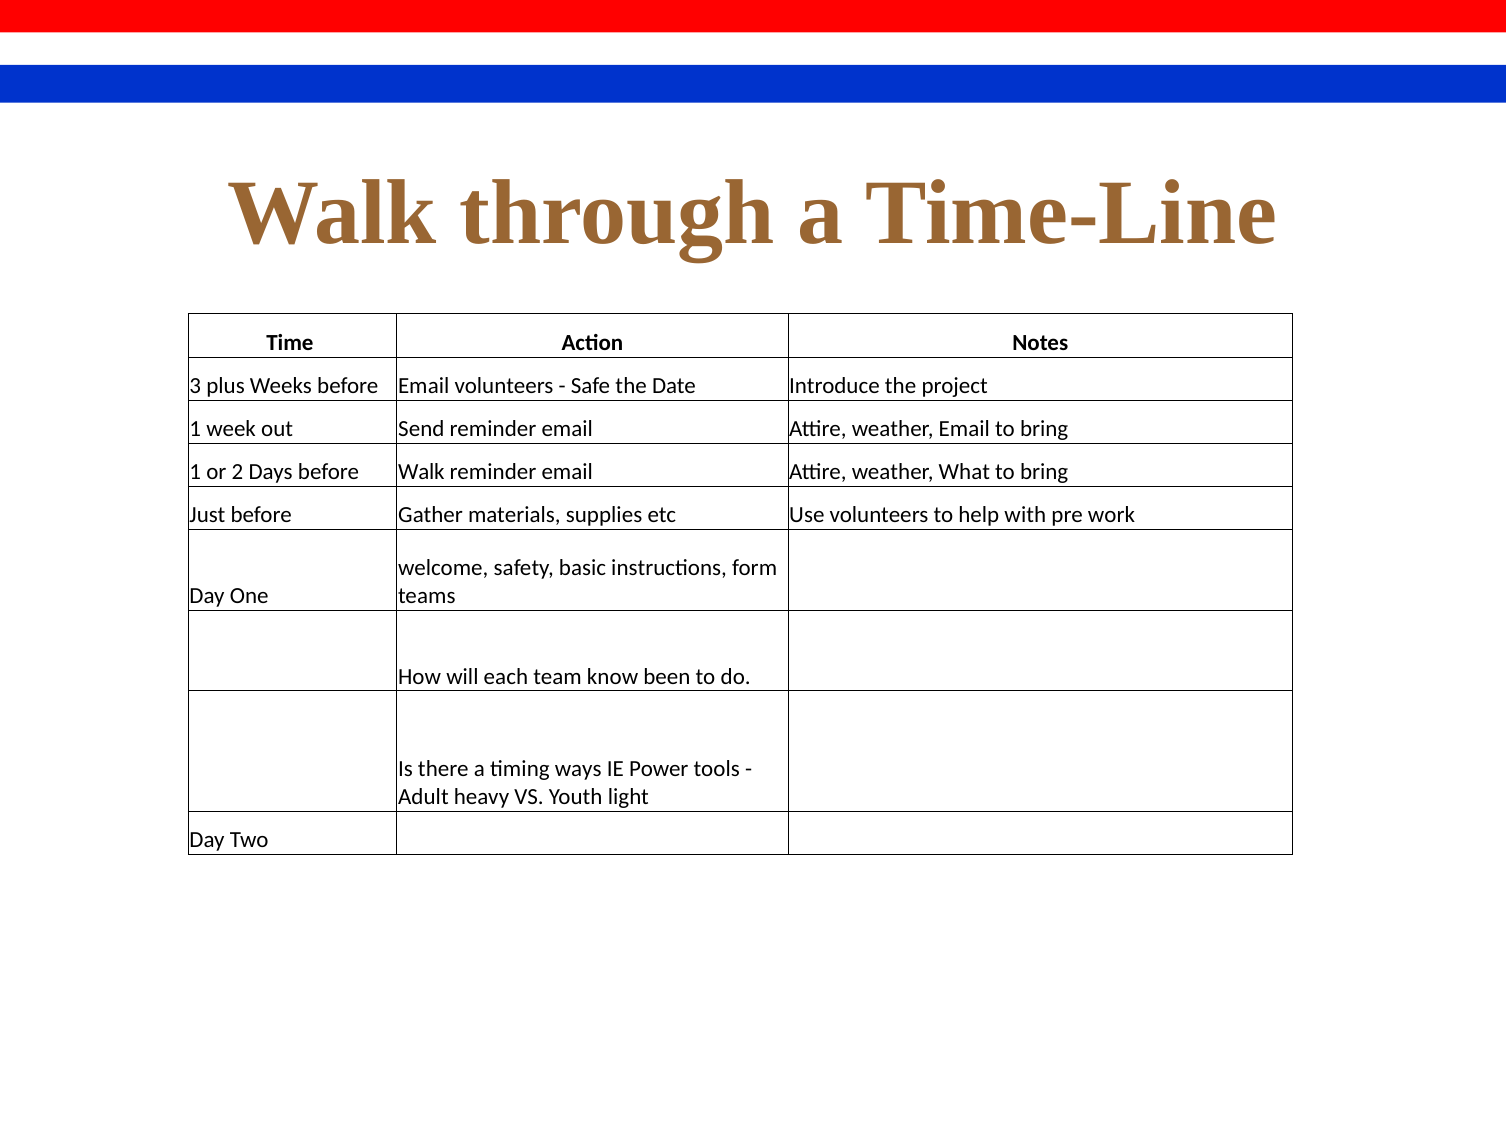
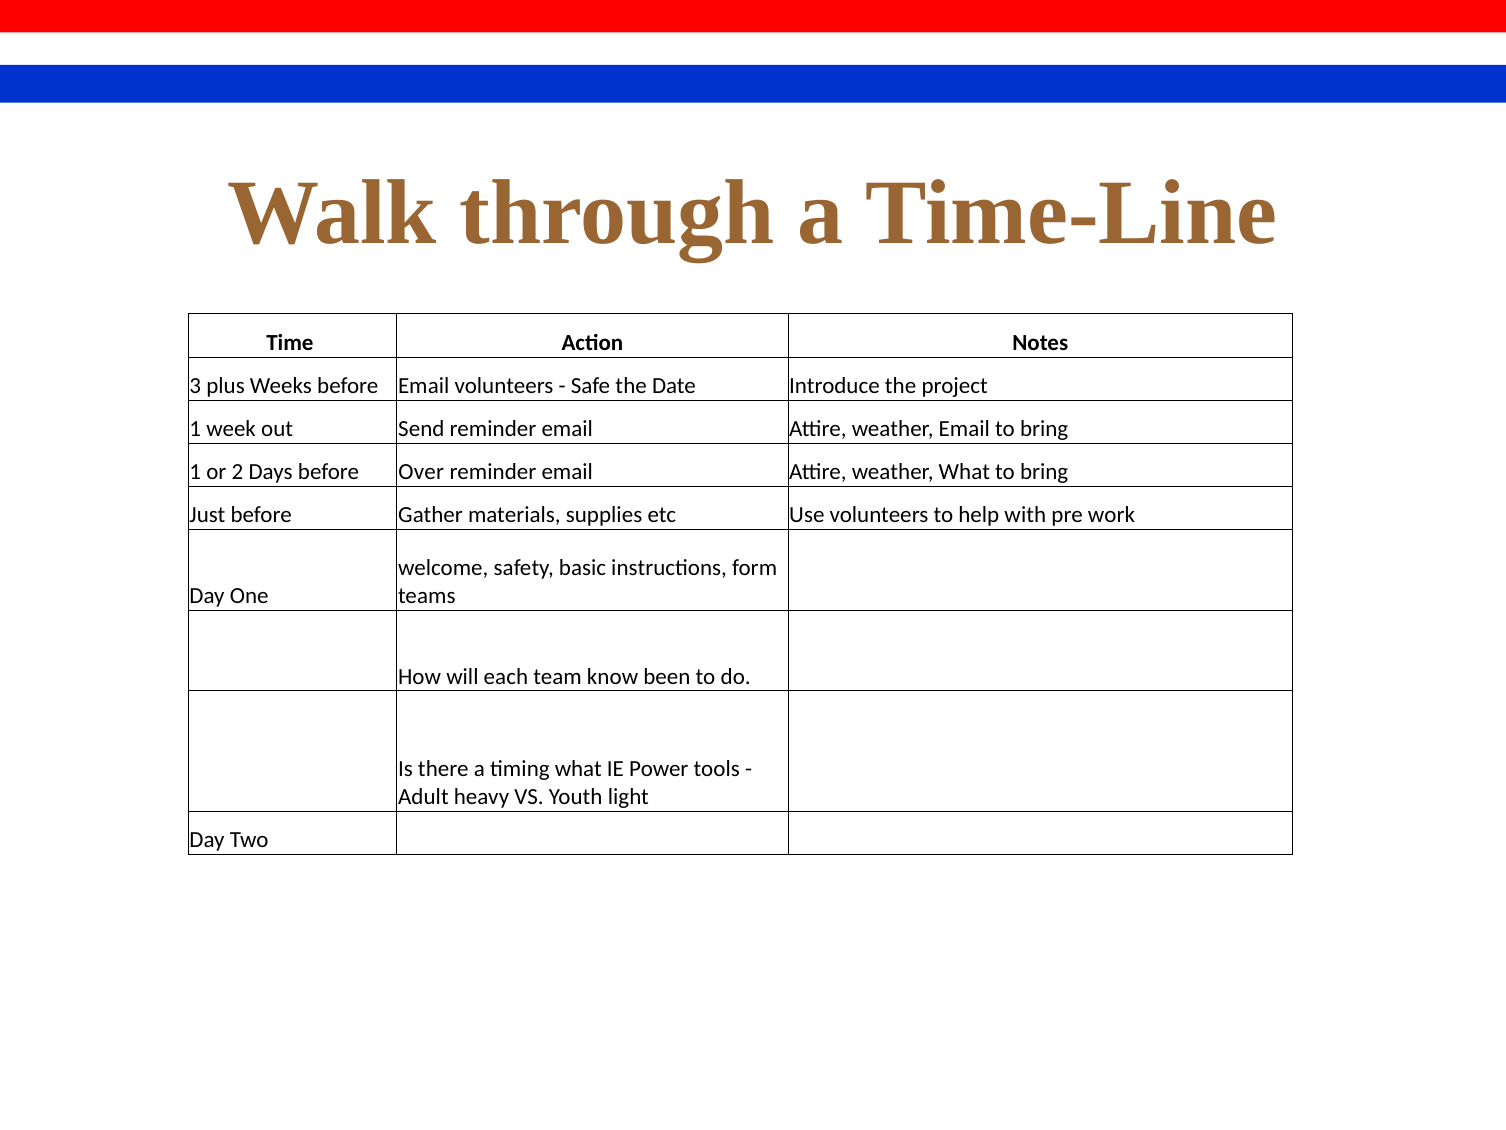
before Walk: Walk -> Over
timing ways: ways -> what
